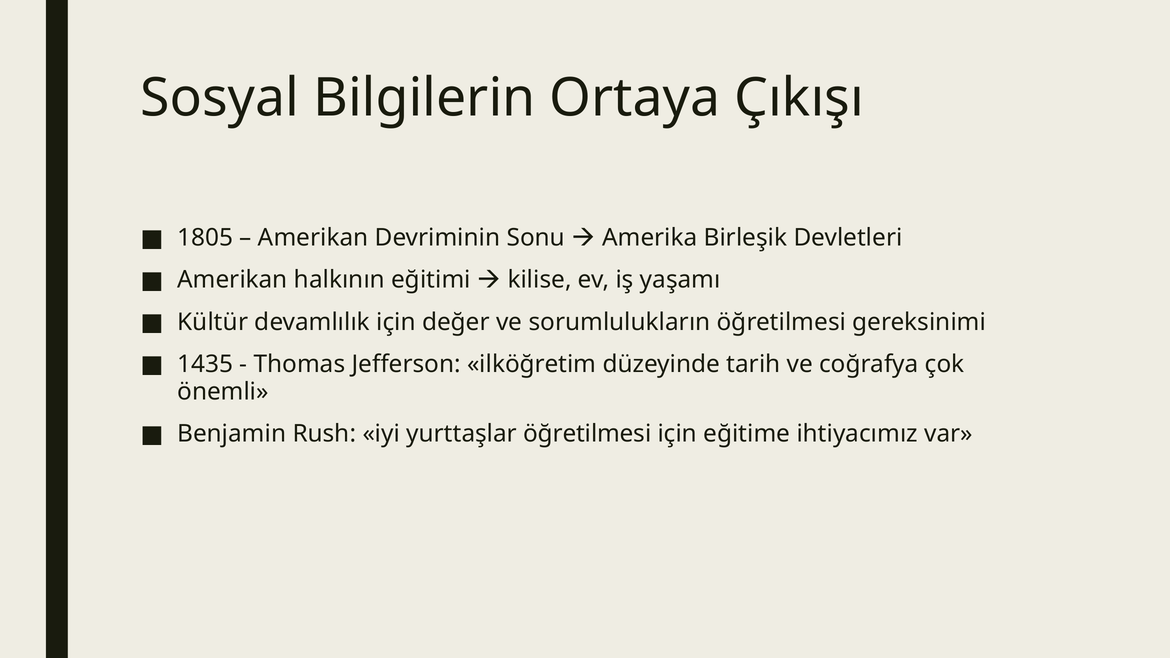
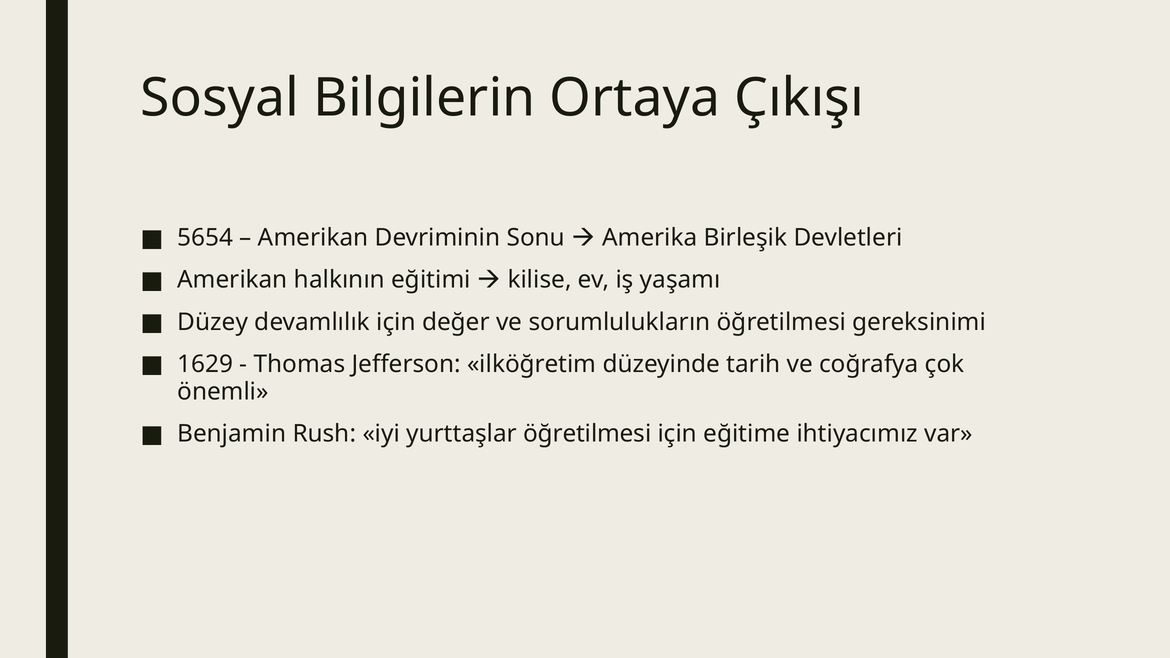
1805: 1805 -> 5654
Kültür: Kültür -> Düzey
1435: 1435 -> 1629
